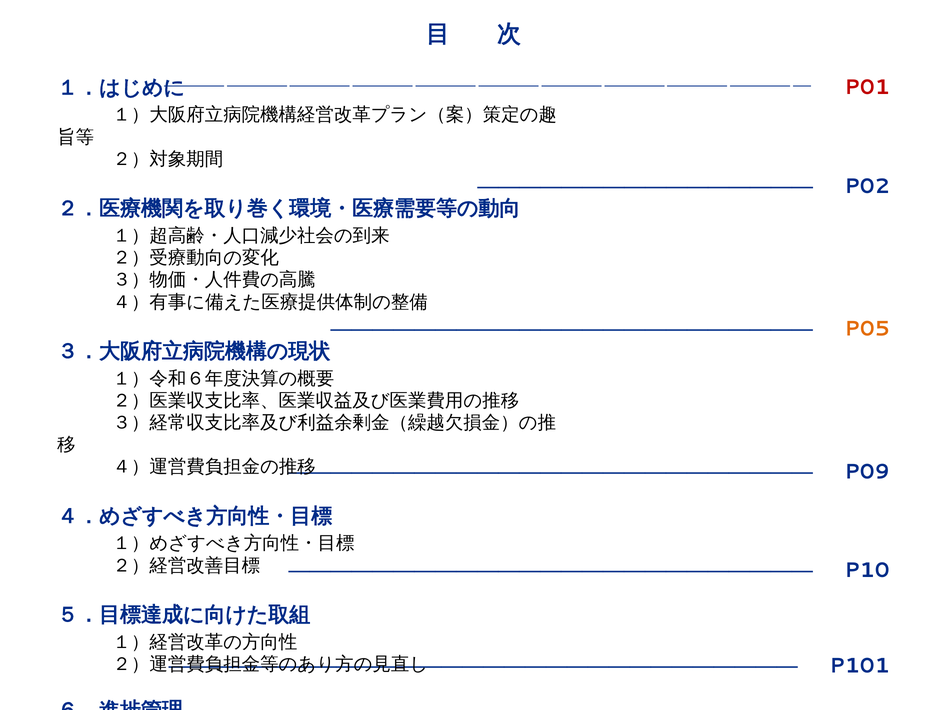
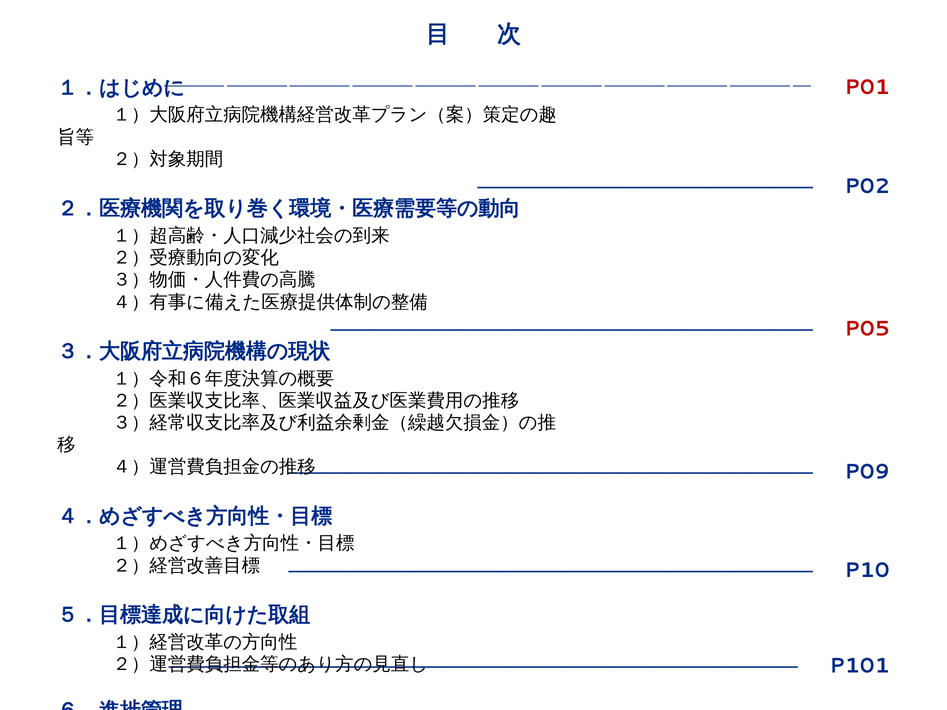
P05 colour: orange -> red
